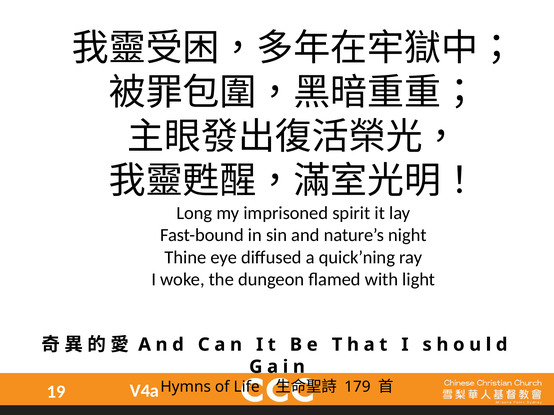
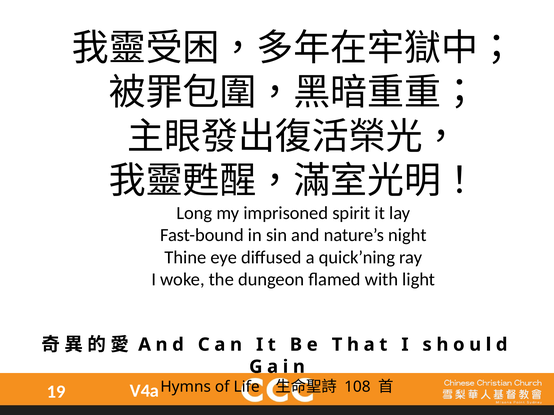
179: 179 -> 108
